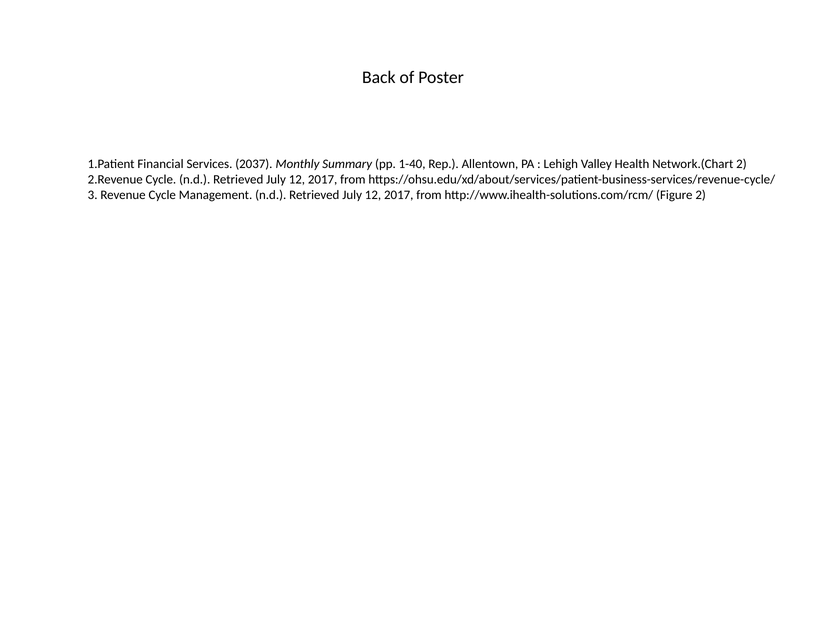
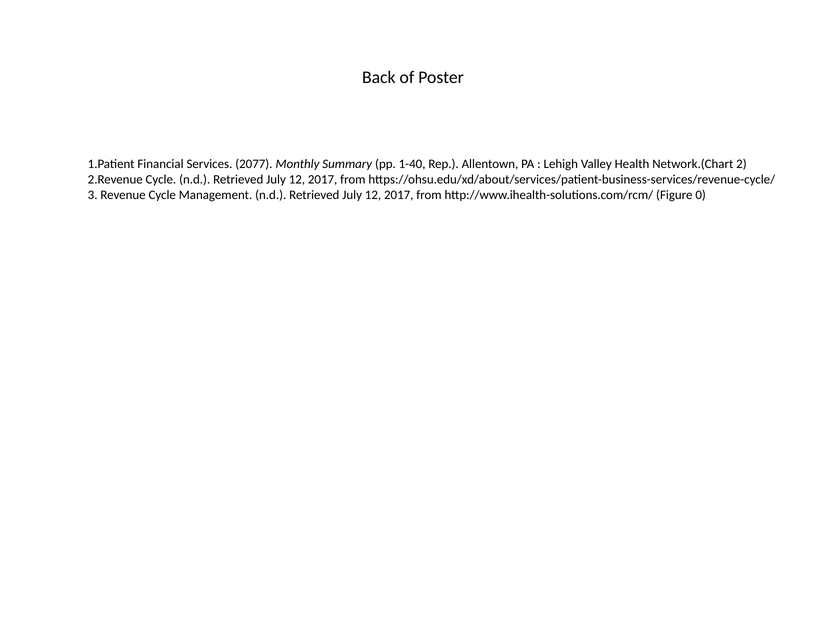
2037: 2037 -> 2077
Figure 2: 2 -> 0
